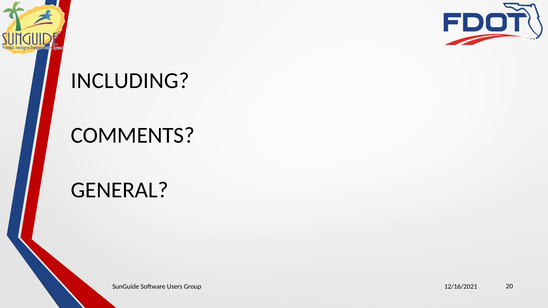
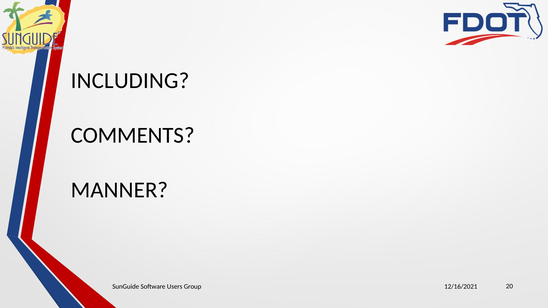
GENERAL: GENERAL -> MANNER
